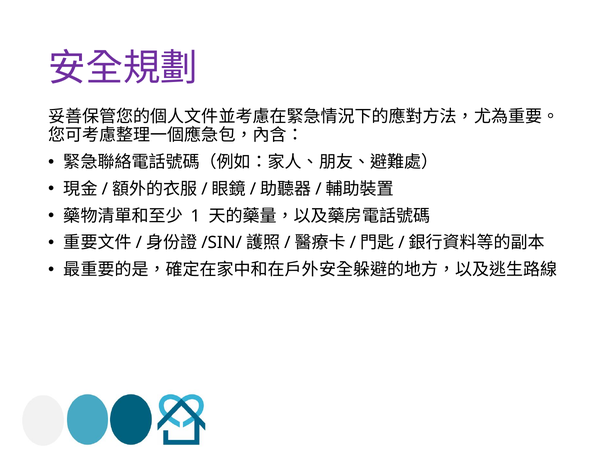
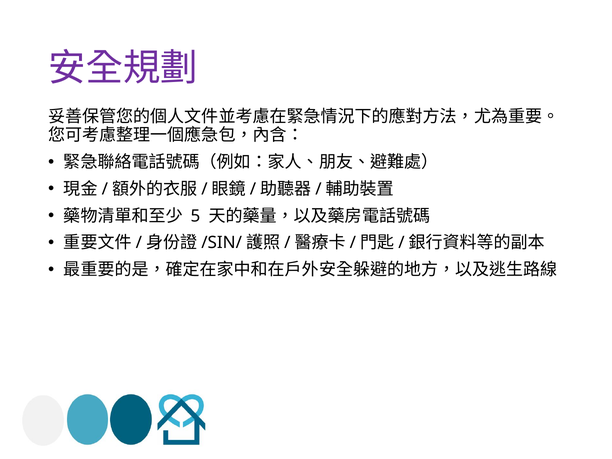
1: 1 -> 5
